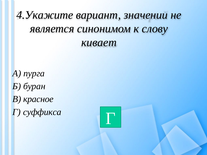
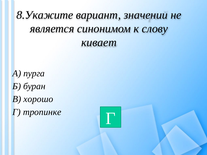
4.Укажите: 4.Укажите -> 8.Укажите
красное: красное -> хорошо
суффикса: суффикса -> тропинке
